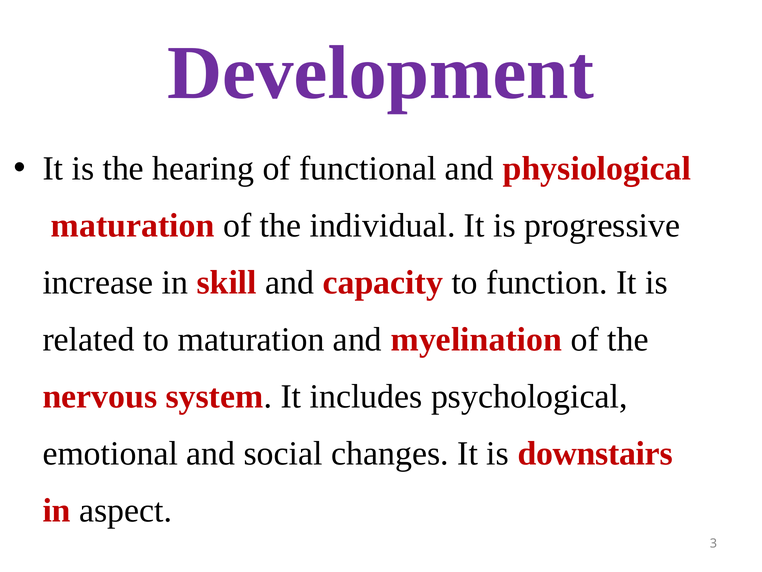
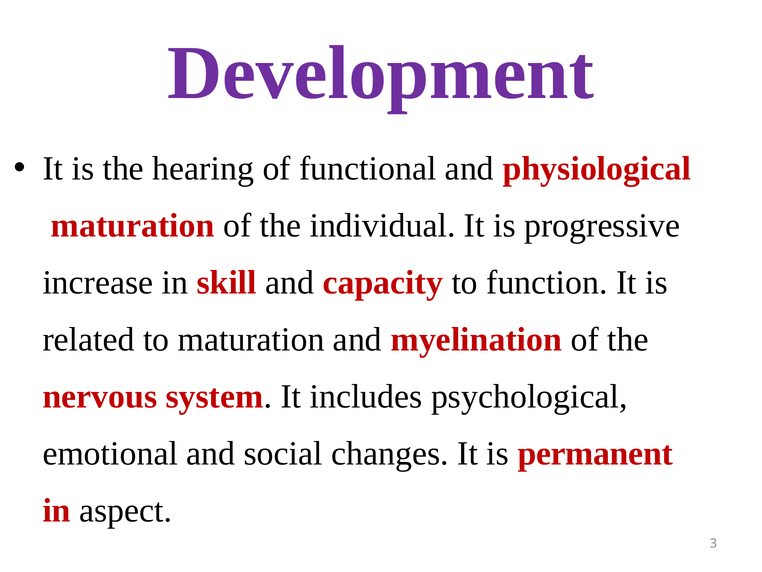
downstairs: downstairs -> permanent
